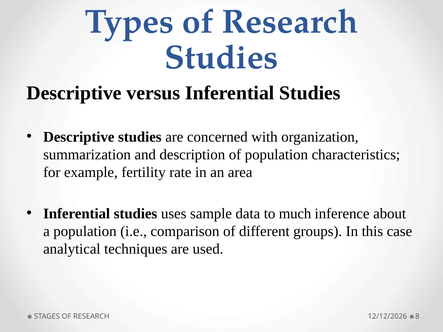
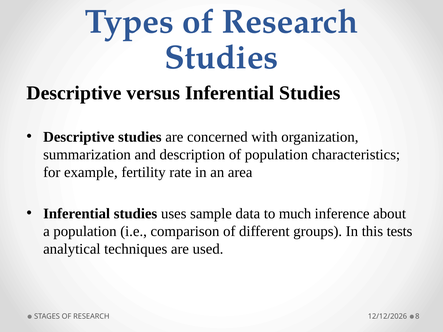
case: case -> tests
